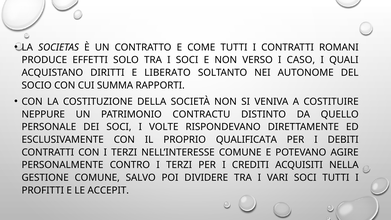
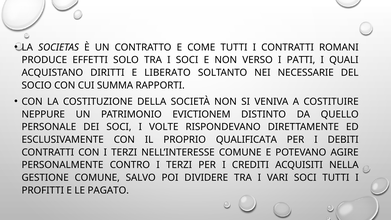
CASO: CASO -> PATTI
AUTONOME: AUTONOME -> NECESSARIE
CONTRACTU: CONTRACTU -> EVICTIONEM
ACCEPIT: ACCEPIT -> PAGATO
